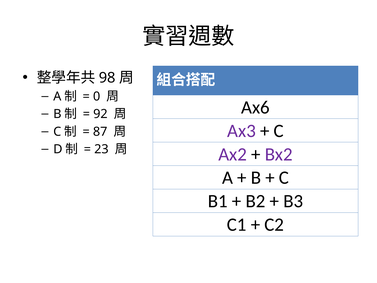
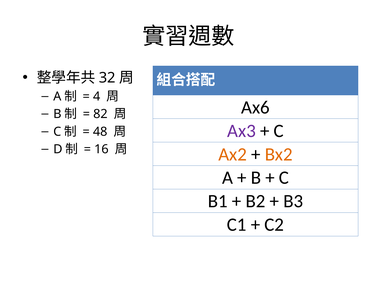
98: 98 -> 32
0: 0 -> 4
92: 92 -> 82
87: 87 -> 48
23: 23 -> 16
Ax2 colour: purple -> orange
Bx2 colour: purple -> orange
